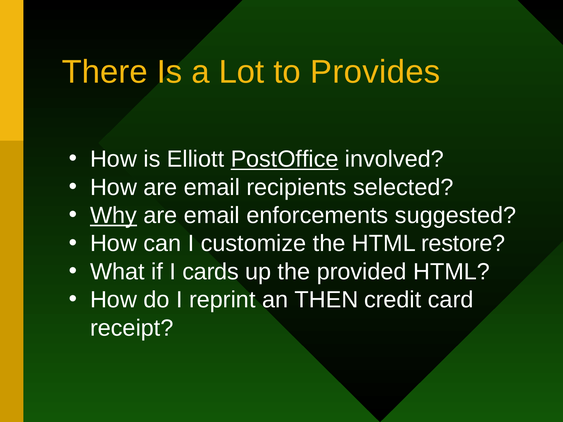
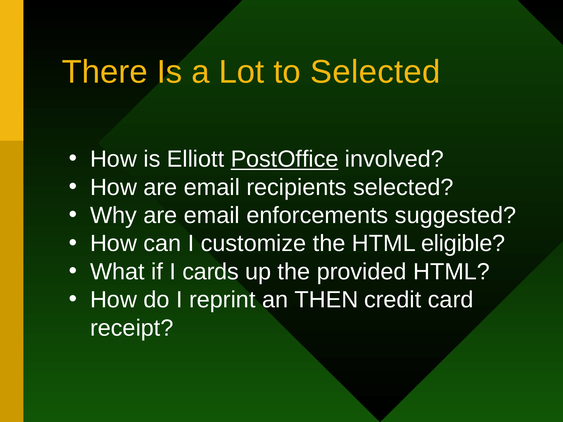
to Provides: Provides -> Selected
Why underline: present -> none
restore: restore -> eligible
